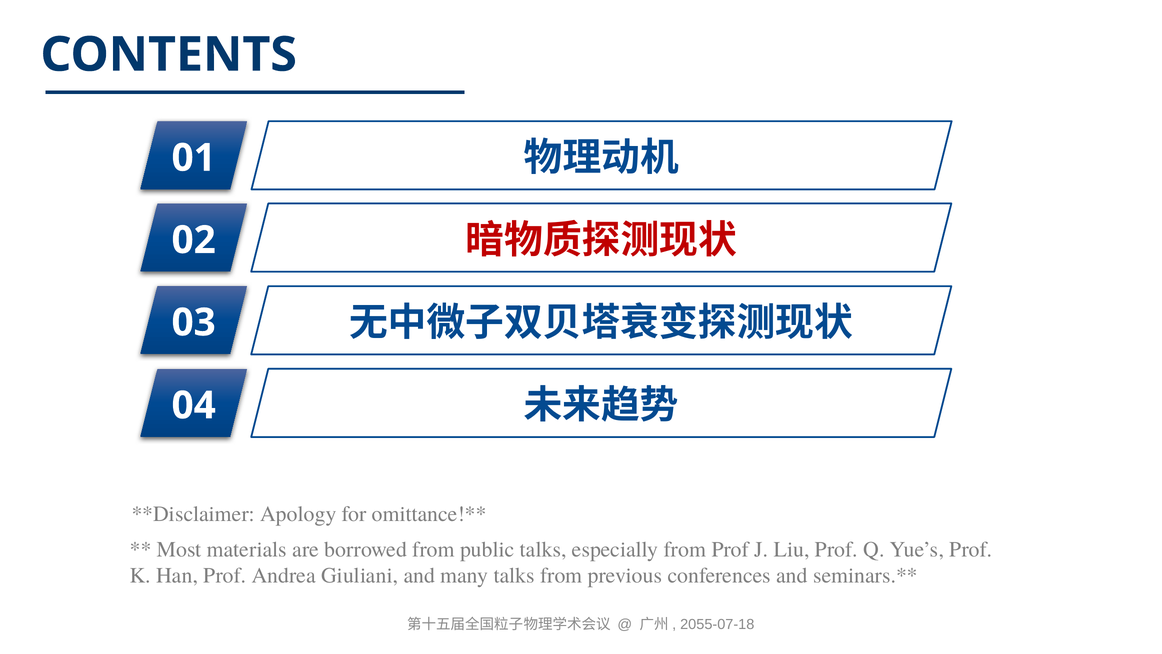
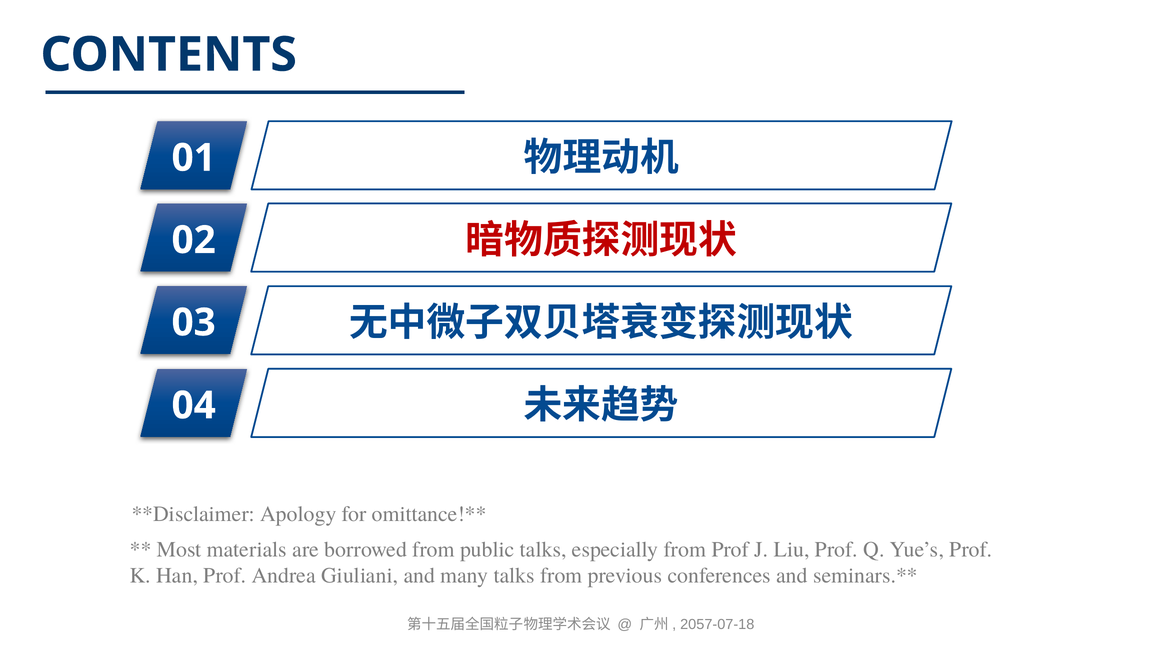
2055-07-18: 2055-07-18 -> 2057-07-18
